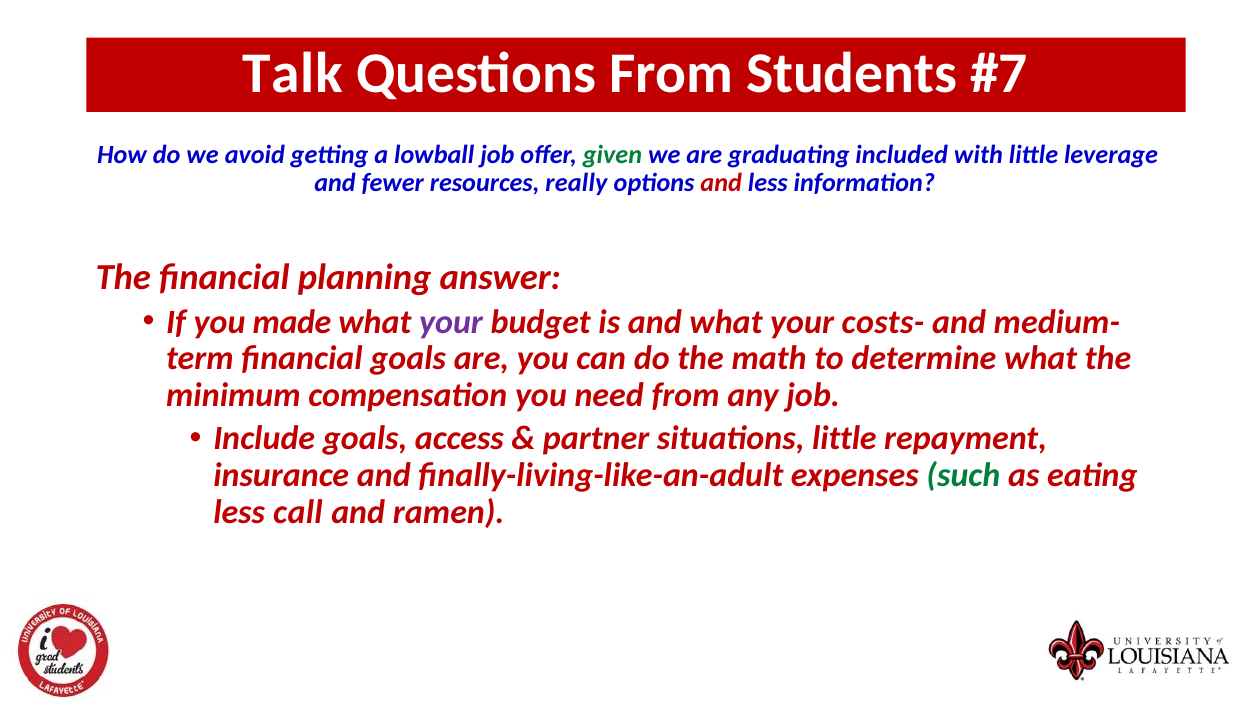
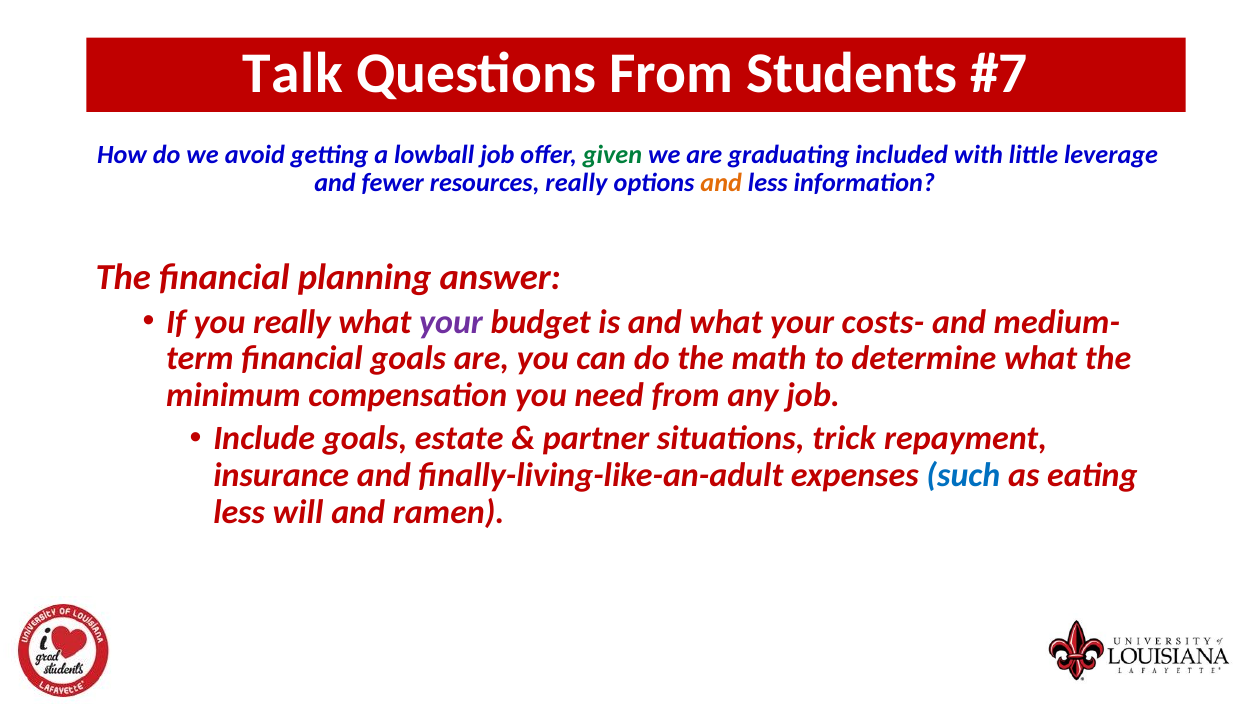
and at (721, 183) colour: red -> orange
you made: made -> really
access: access -> estate
situations little: little -> trick
such colour: green -> blue
call: call -> will
